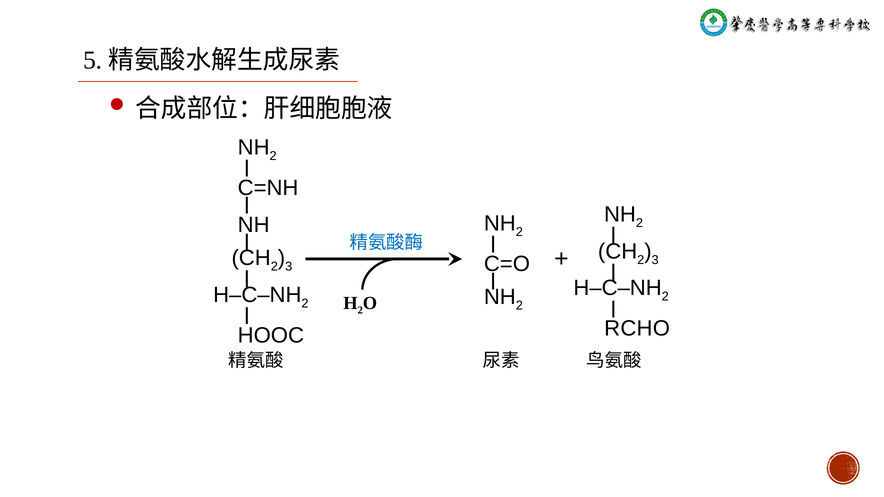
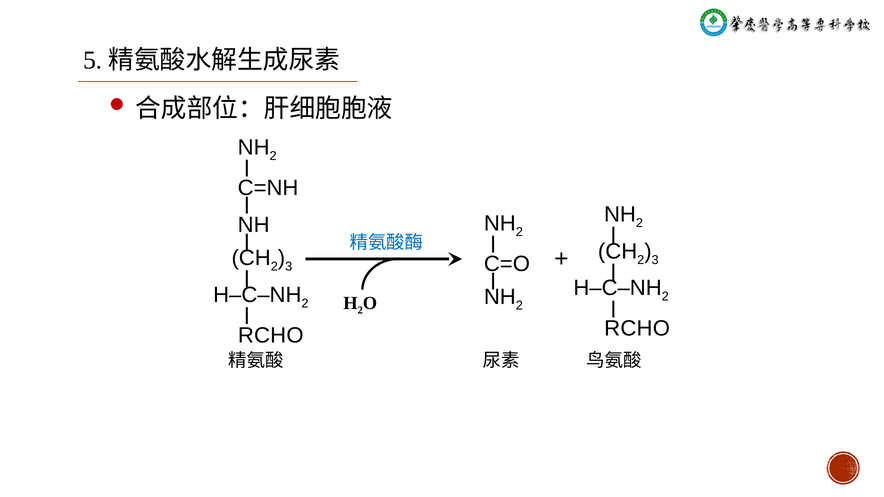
HOOC at (271, 336): HOOC -> RCHO
